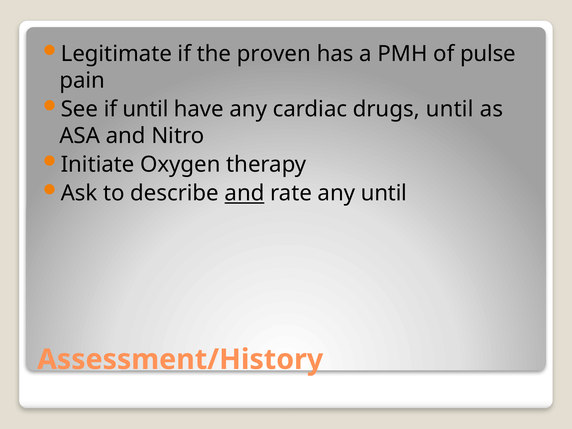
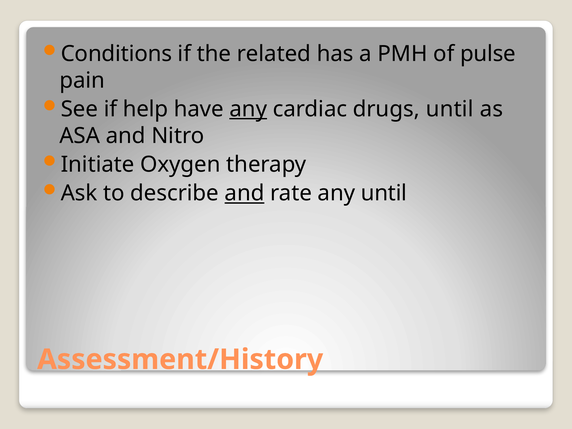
Legitimate: Legitimate -> Conditions
proven: proven -> related
if until: until -> help
any at (248, 109) underline: none -> present
